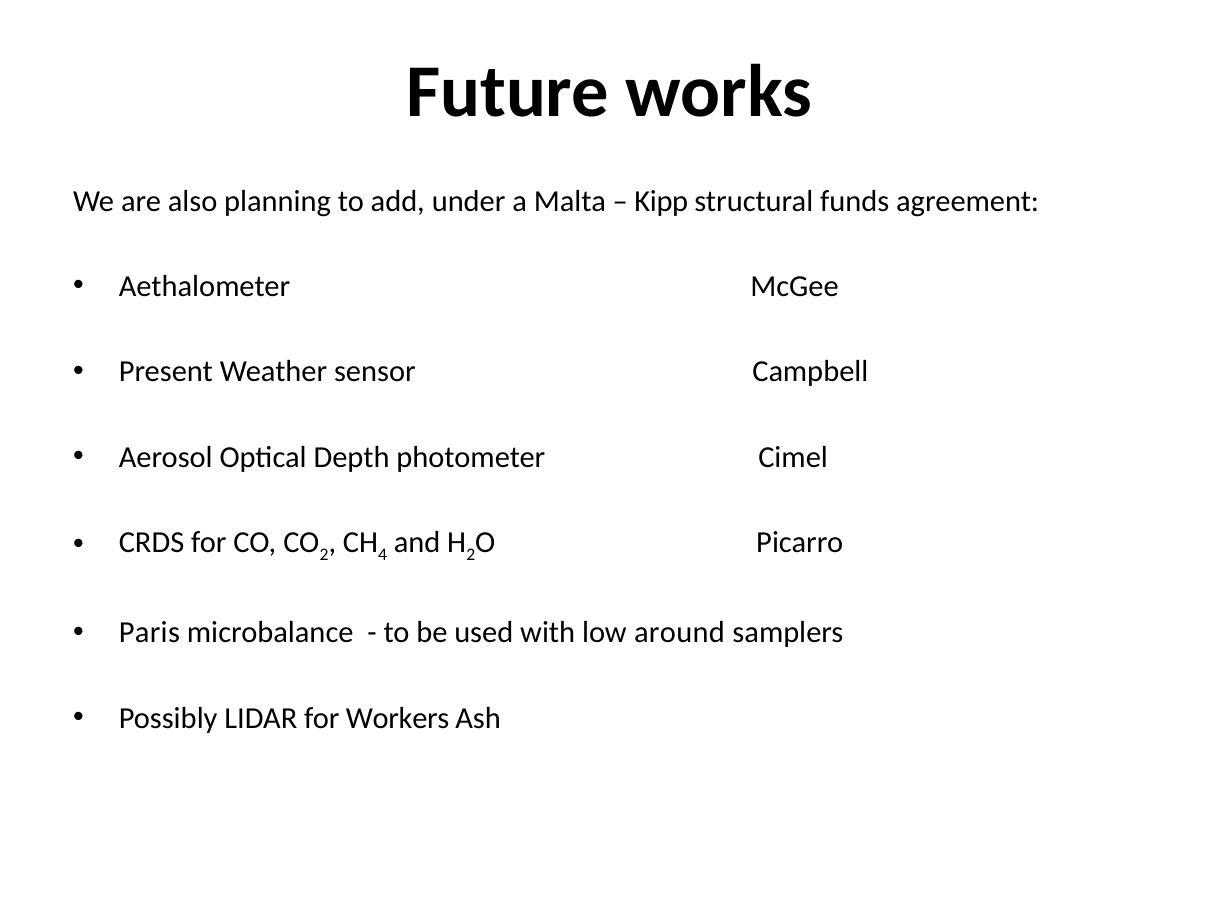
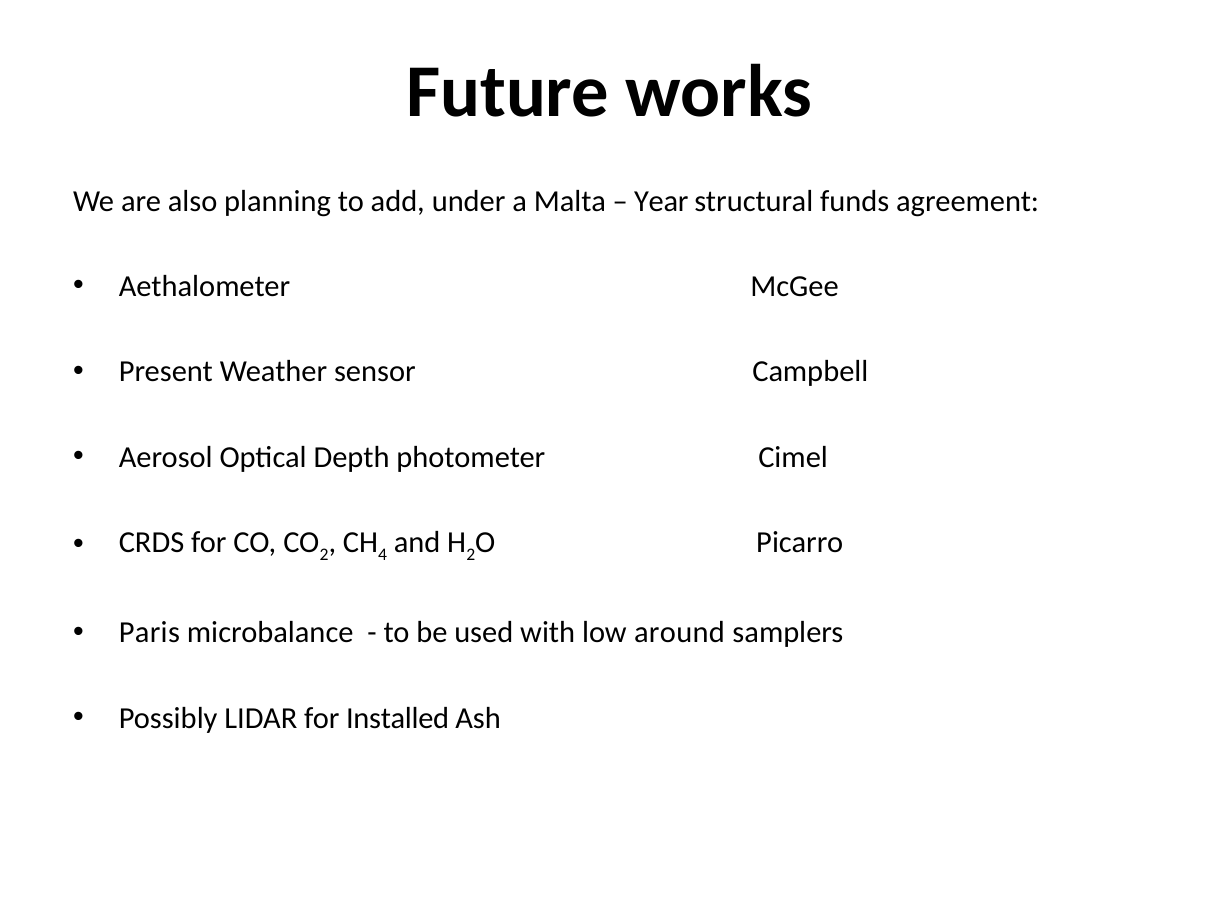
Kipp: Kipp -> Year
Workers: Workers -> Installed
